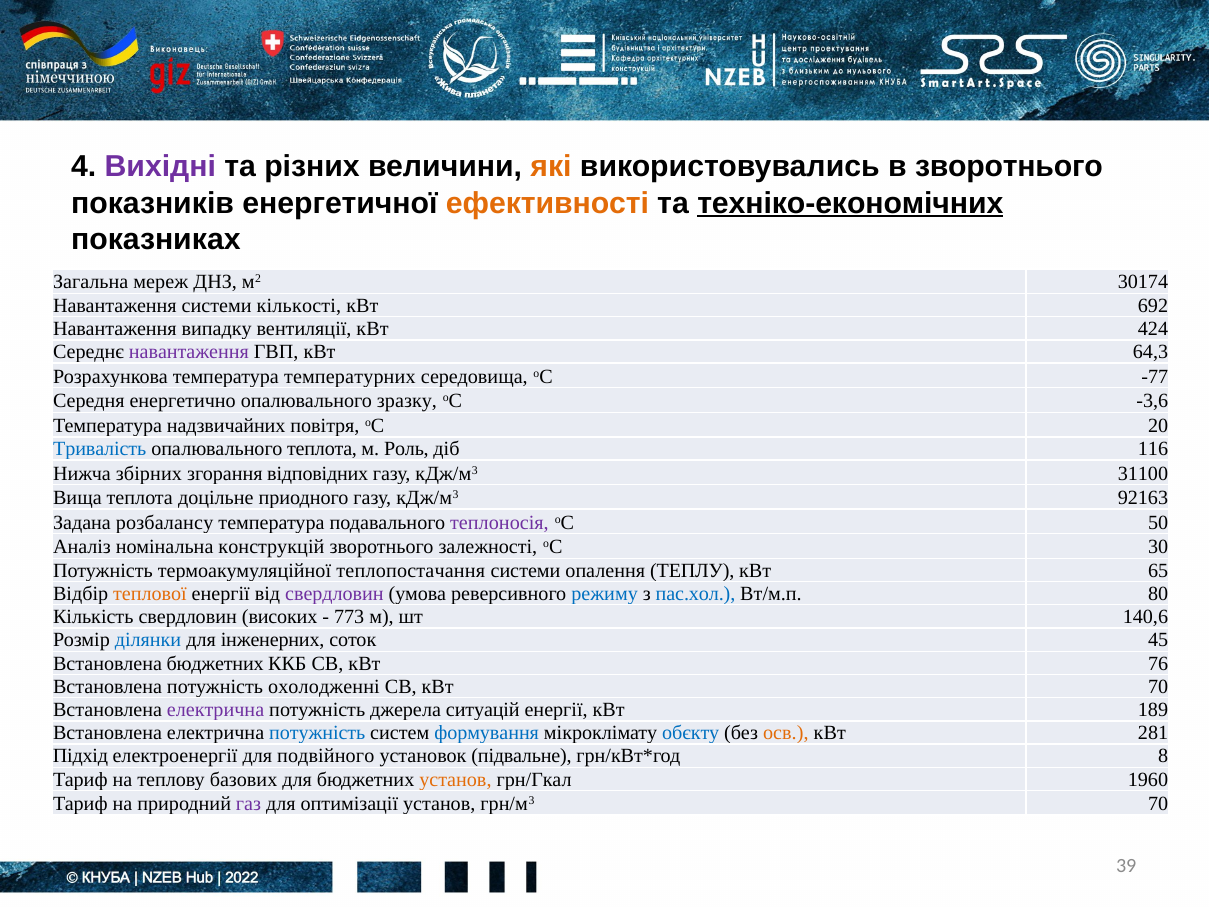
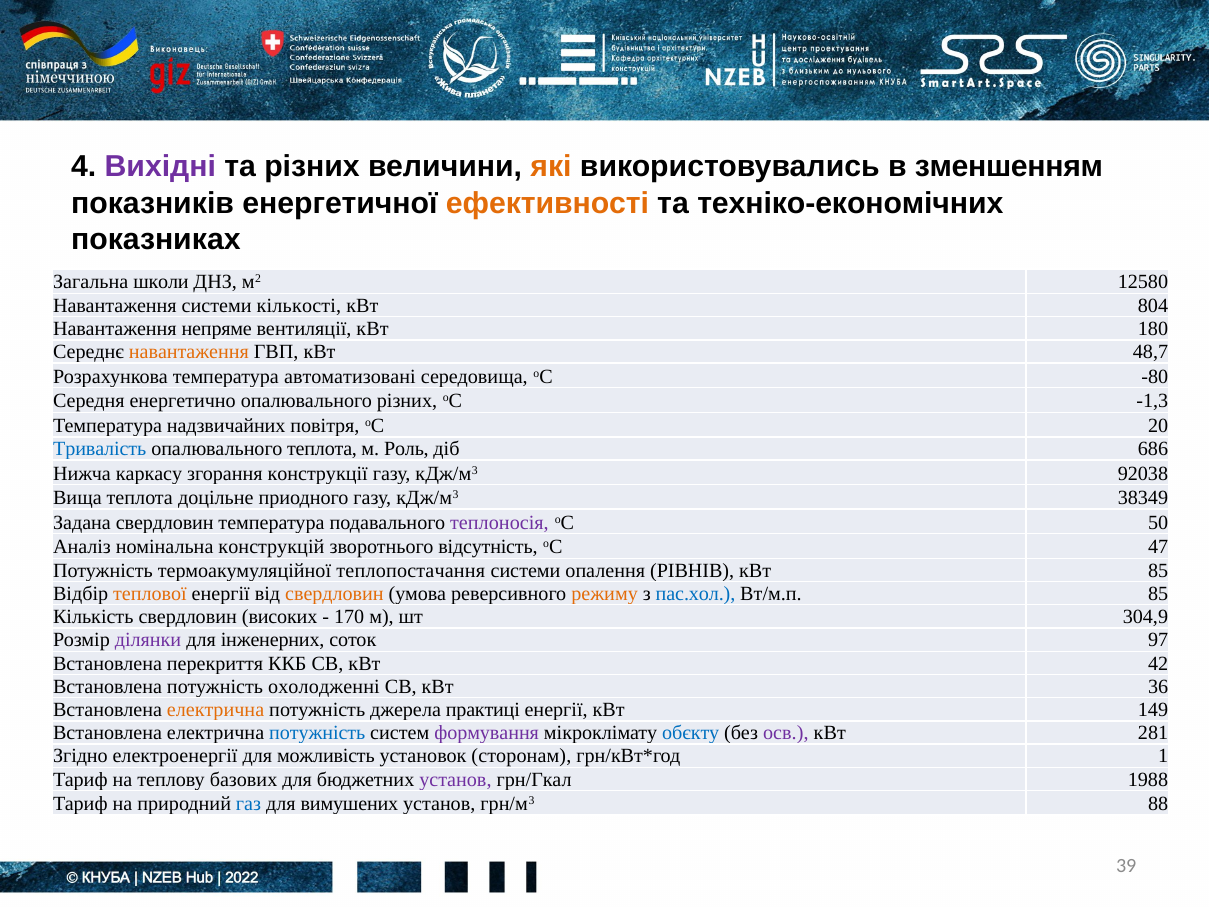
в зворотнього: зворотнього -> зменшенням
техніко-економічних underline: present -> none
мереж: мереж -> школи
30174: 30174 -> 12580
692: 692 -> 804
випадку: випадку -> непряме
424: 424 -> 180
навантаження at (189, 352) colour: purple -> orange
64,3: 64,3 -> 48,7
температурних: температурних -> автоматизовані
-77: -77 -> -80
опалювального зразку: зразку -> різних
-3,6: -3,6 -> -1,3
116: 116 -> 686
збірних: збірних -> каркасу
відповідних: відповідних -> конструкції
31100: 31100 -> 92038
92163: 92163 -> 38349
Задана розбалансу: розбалансу -> свердловин
залежності: залежності -> відсутність
30: 30 -> 47
ТЕПЛУ: ТЕПЛУ -> РІВНІВ
кВт 65: 65 -> 85
свердловин at (334, 594) colour: purple -> orange
режиму colour: blue -> orange
Вт/м.п 80: 80 -> 85
773: 773 -> 170
140,6: 140,6 -> 304,9
ділянки colour: blue -> purple
45: 45 -> 97
Встановлена бюджетних: бюджетних -> перекриття
76: 76 -> 42
кВт 70: 70 -> 36
електрична at (216, 710) colour: purple -> orange
ситуацій: ситуацій -> практиці
189: 189 -> 149
формування colour: blue -> purple
осв colour: orange -> purple
Підхід: Підхід -> Згідно
подвійного: подвійного -> можливість
підвальне: підвальне -> сторонам
8: 8 -> 1
установ at (455, 779) colour: orange -> purple
1960: 1960 -> 1988
газ colour: purple -> blue
оптимізації: оптимізації -> вимушених
грн/м3 70: 70 -> 88
